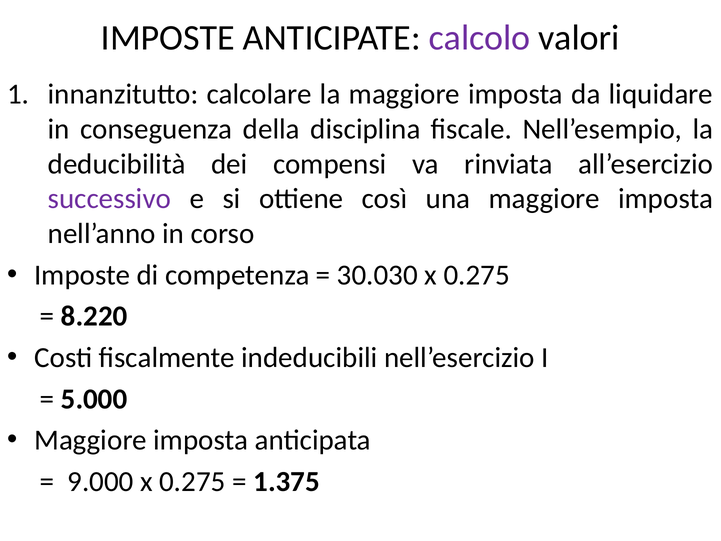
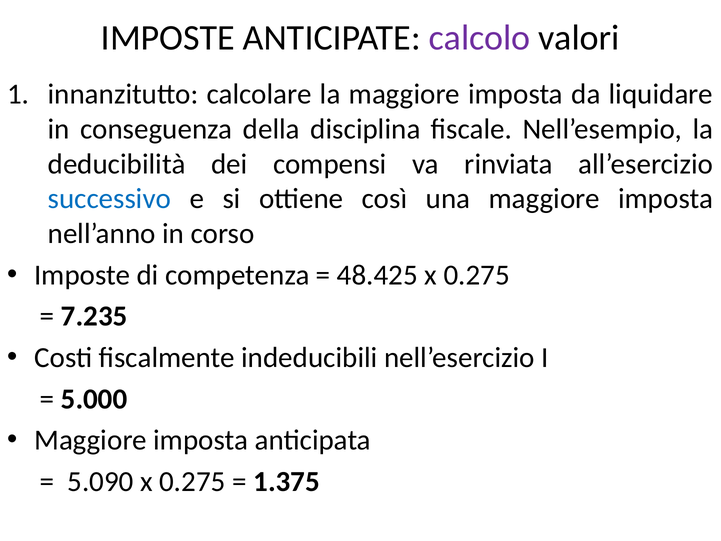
successivo colour: purple -> blue
30.030: 30.030 -> 48.425
8.220: 8.220 -> 7.235
9.000: 9.000 -> 5.090
